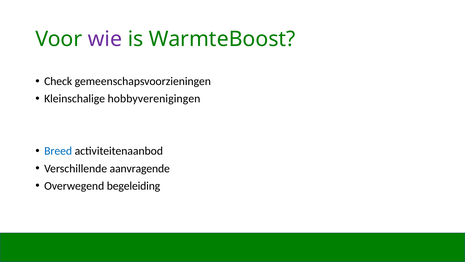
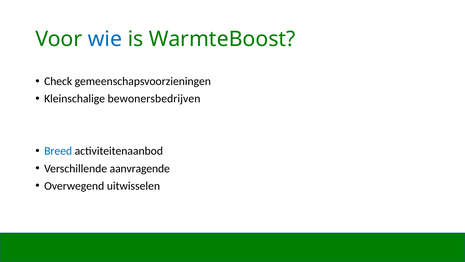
wie colour: purple -> blue
hobbyverenigingen: hobbyverenigingen -> bewonersbedrijven
begeleiding: begeleiding -> uitwisselen
